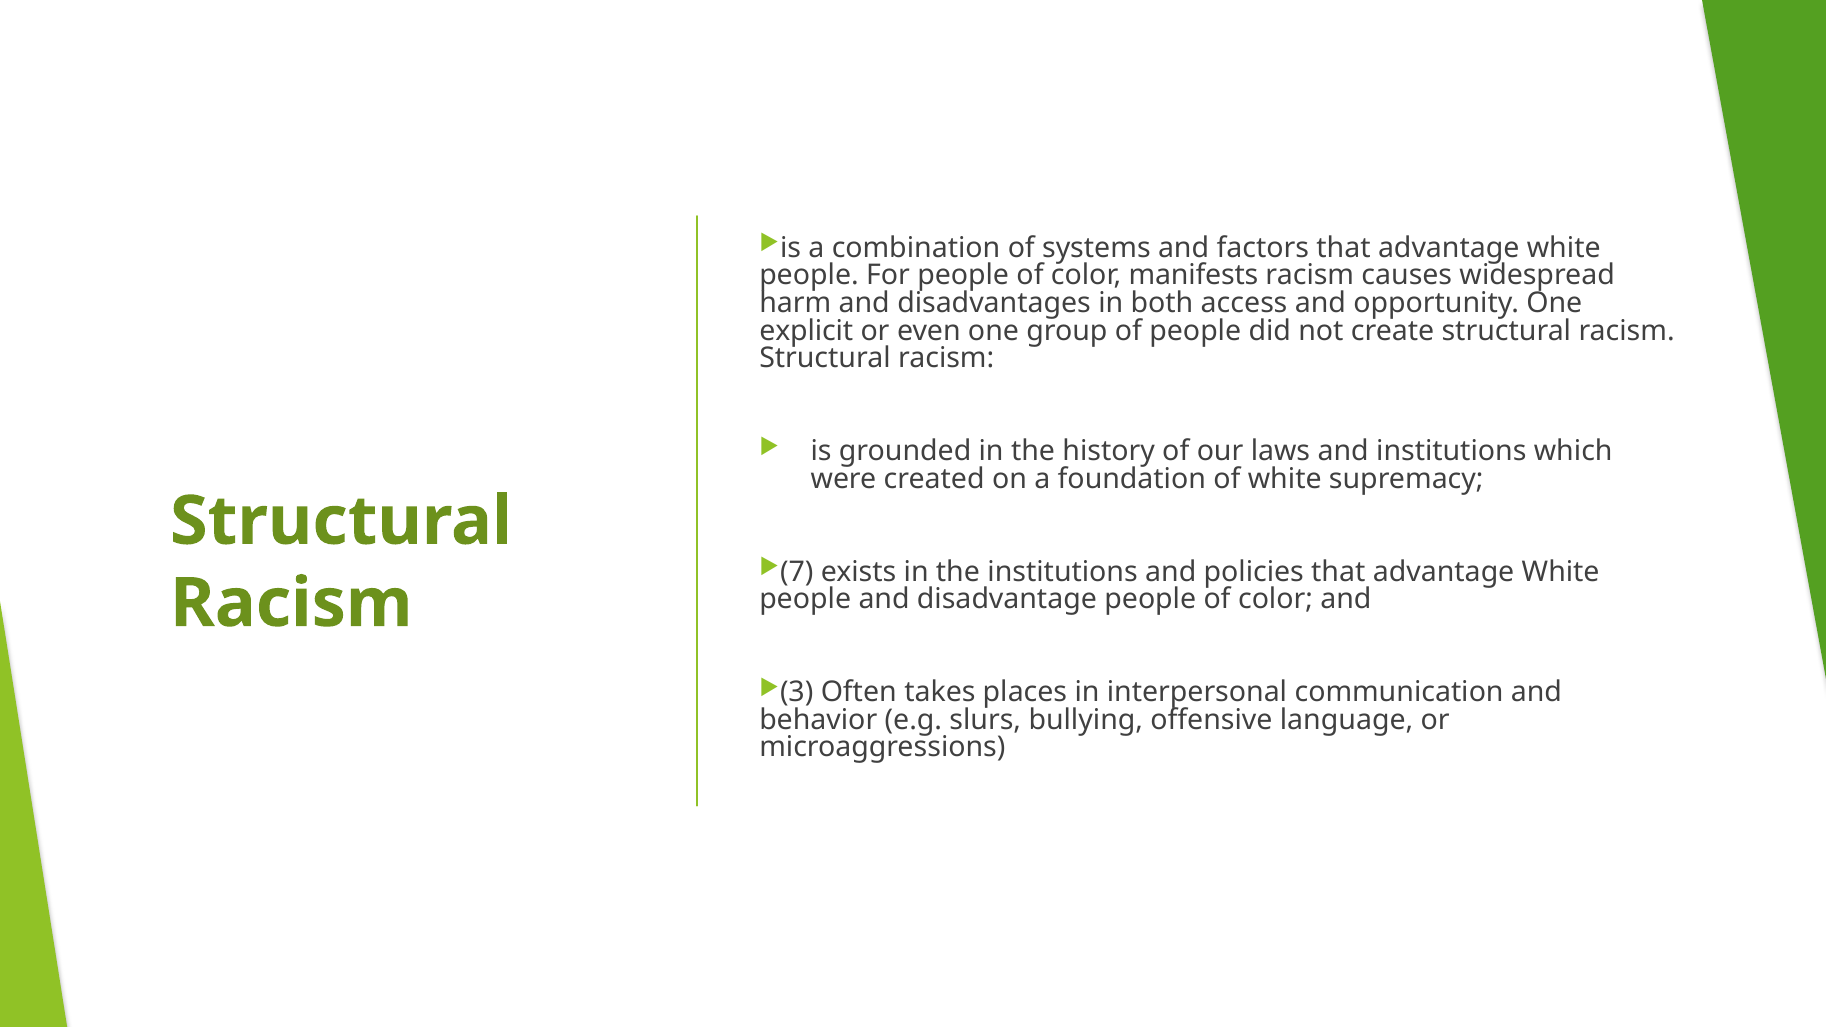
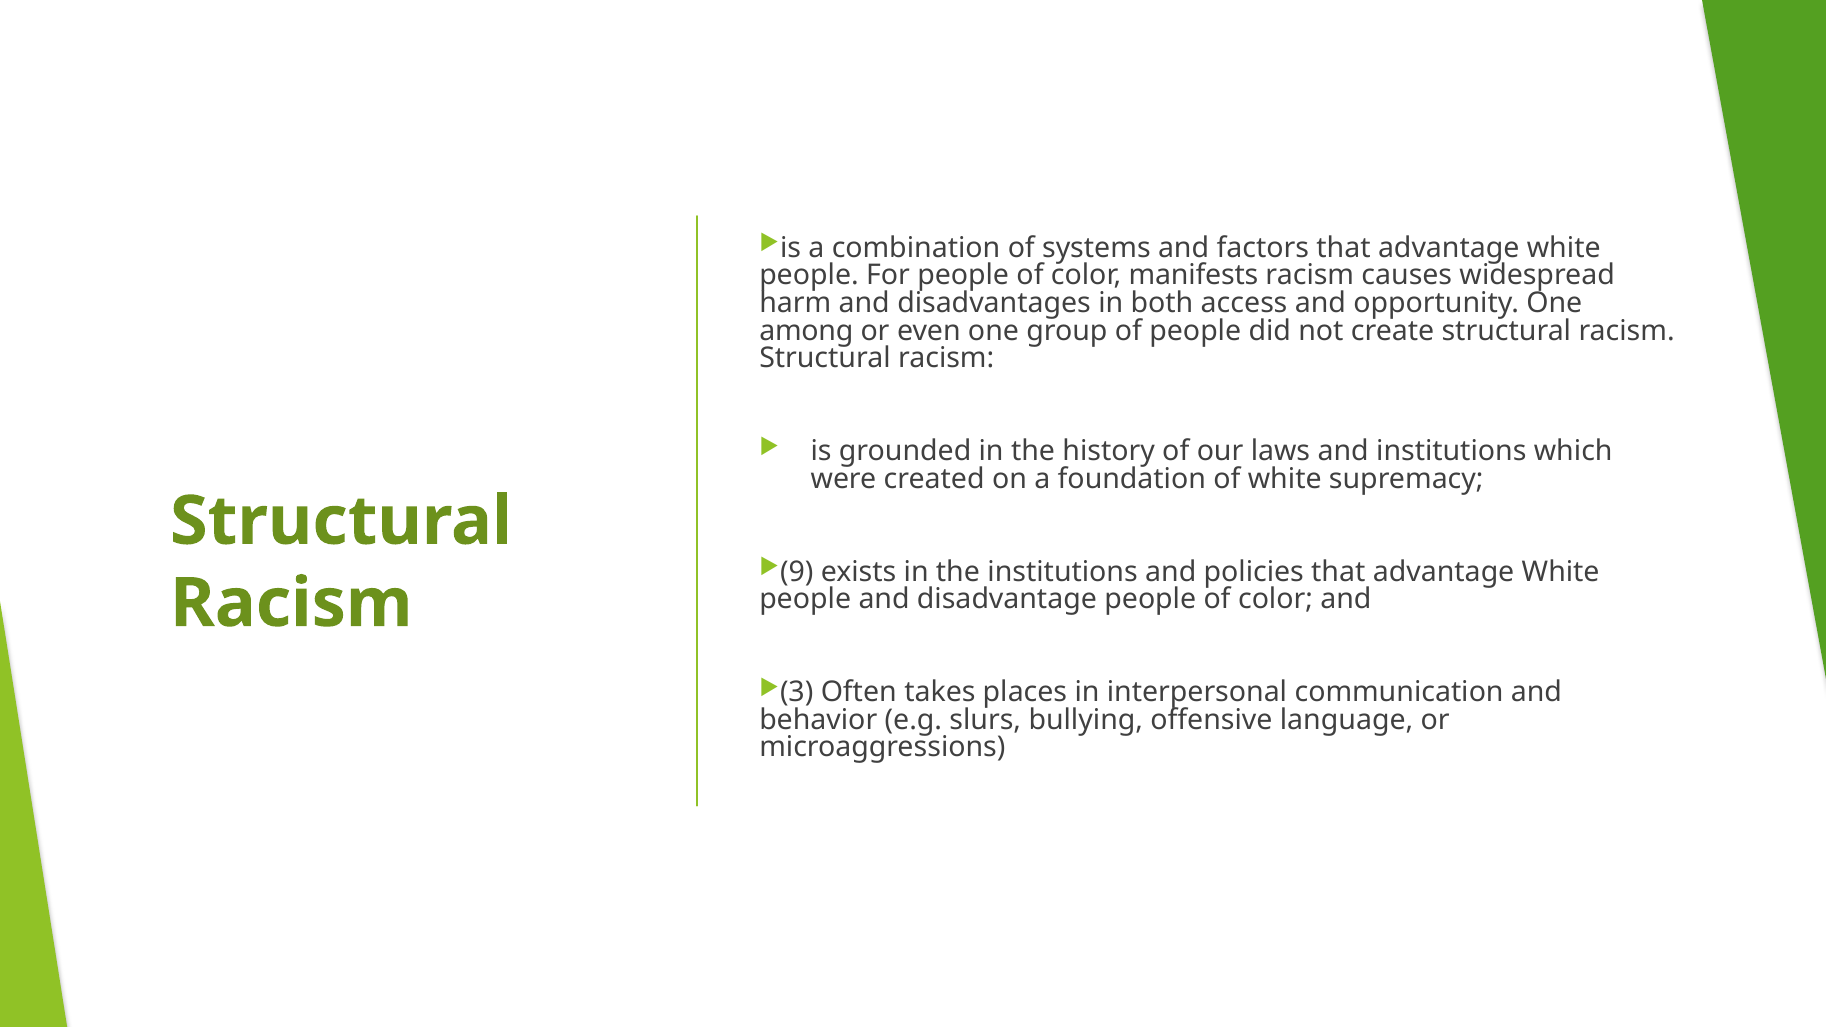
explicit: explicit -> among
7: 7 -> 9
